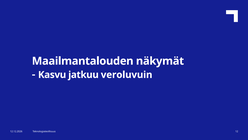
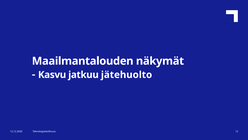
veroluvuin: veroluvuin -> jätehuolto
